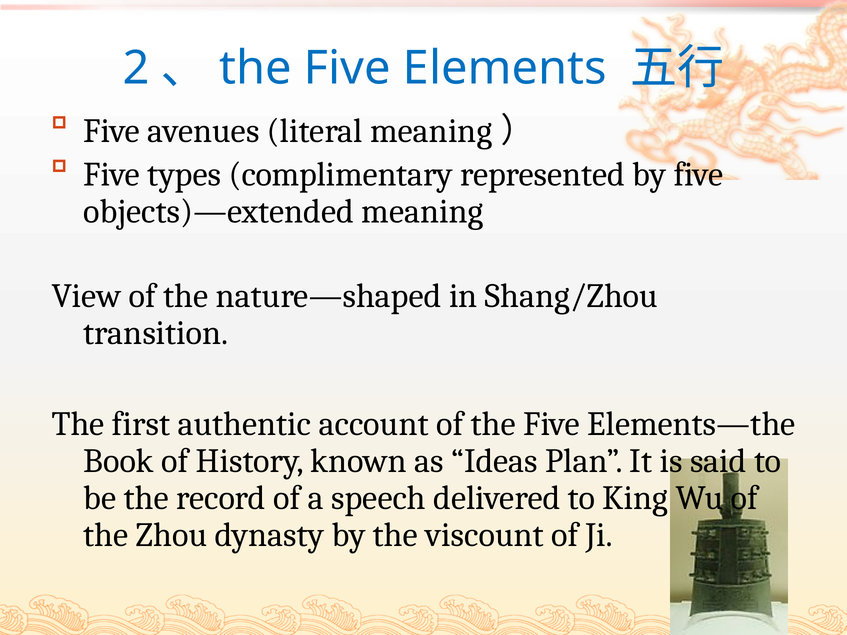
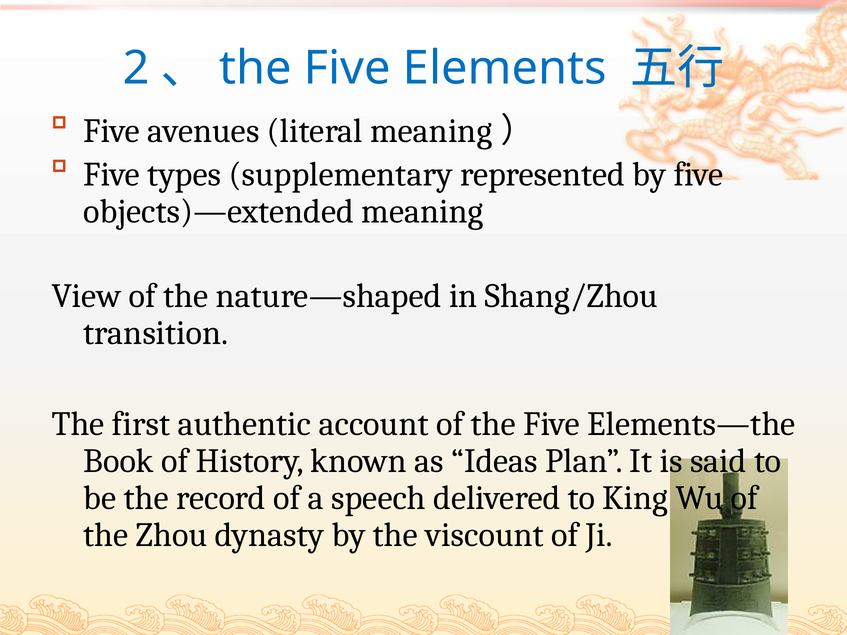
complimentary: complimentary -> supplementary
